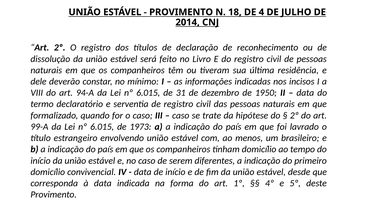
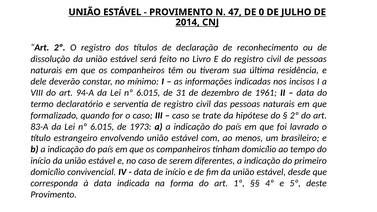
18: 18 -> 47
4: 4 -> 0
1950: 1950 -> 1961
99-A: 99-A -> 83-A
